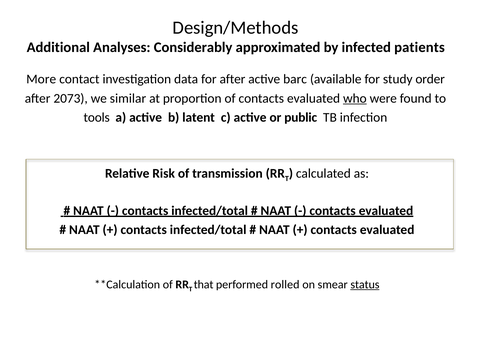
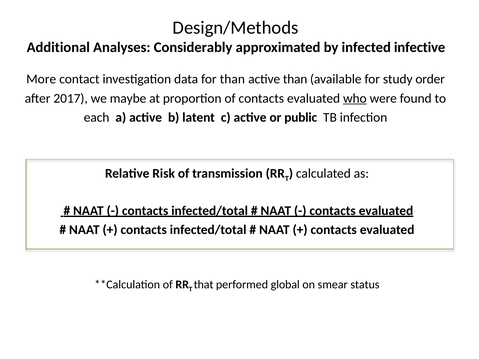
patients: patients -> infective
for after: after -> than
active barc: barc -> than
2073: 2073 -> 2017
similar: similar -> maybe
tools: tools -> each
rolled: rolled -> global
status underline: present -> none
